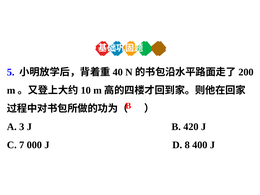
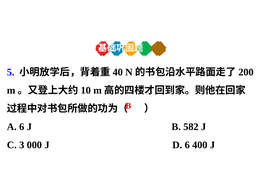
A 3: 3 -> 6
420: 420 -> 582
7: 7 -> 3
D 8: 8 -> 6
